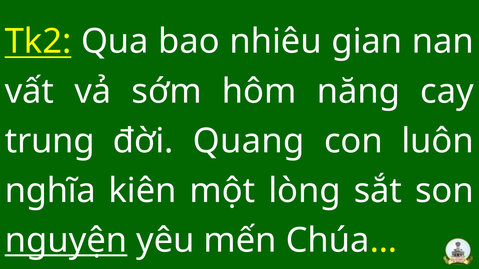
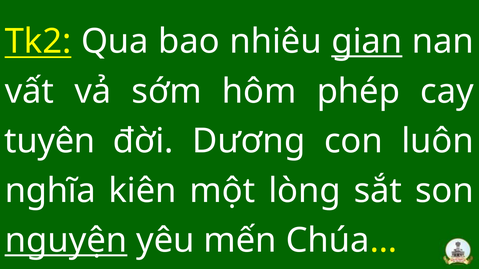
gian underline: none -> present
năng: năng -> phép
trung: trung -> tuyên
Quang: Quang -> Dương
